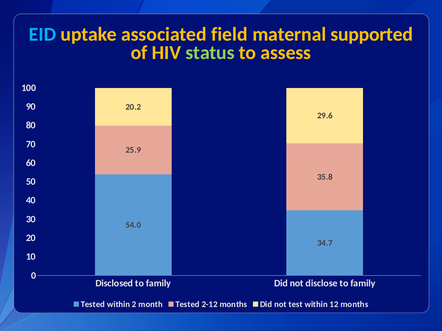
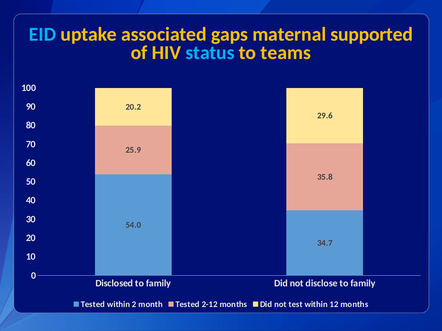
field: field -> gaps
status colour: light green -> light blue
assess: assess -> teams
